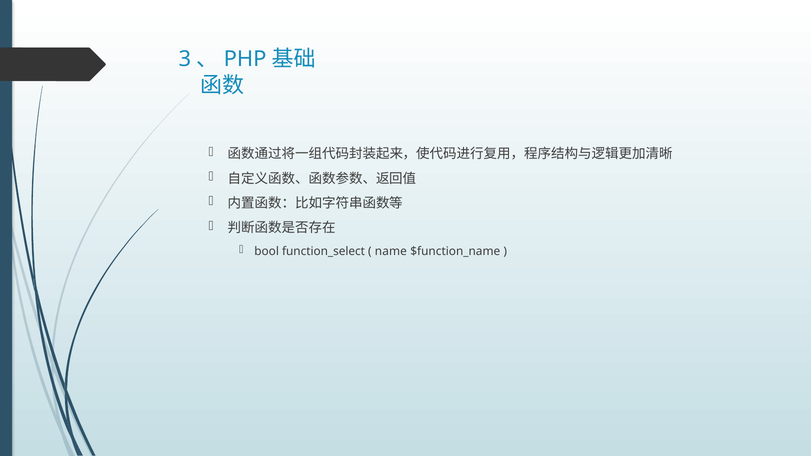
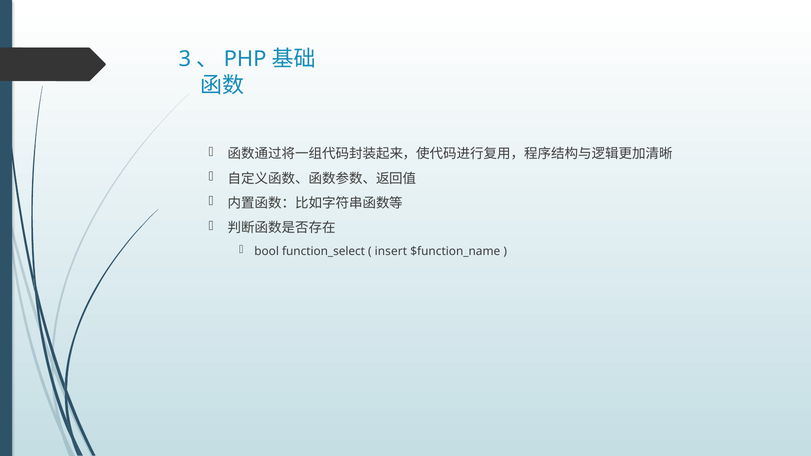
name: name -> insert
